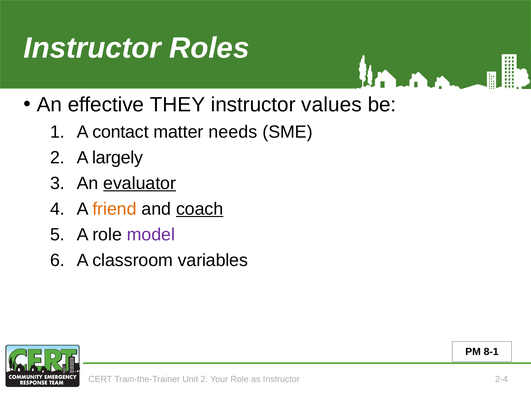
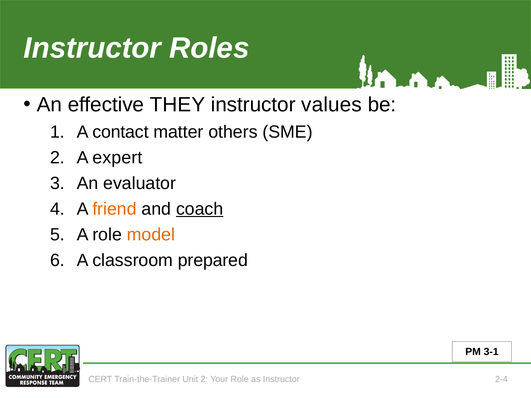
needs: needs -> others
largely: largely -> expert
evaluator underline: present -> none
model colour: purple -> orange
variables: variables -> prepared
8-1: 8-1 -> 3-1
